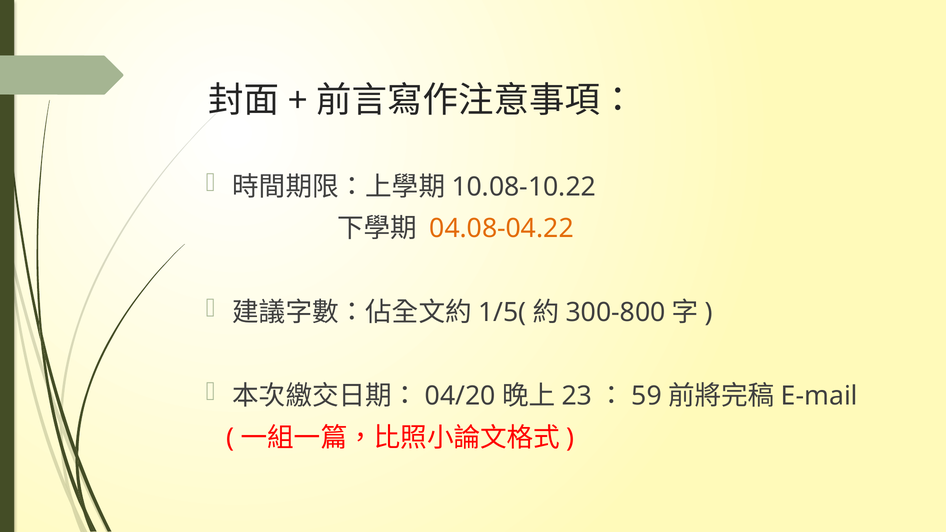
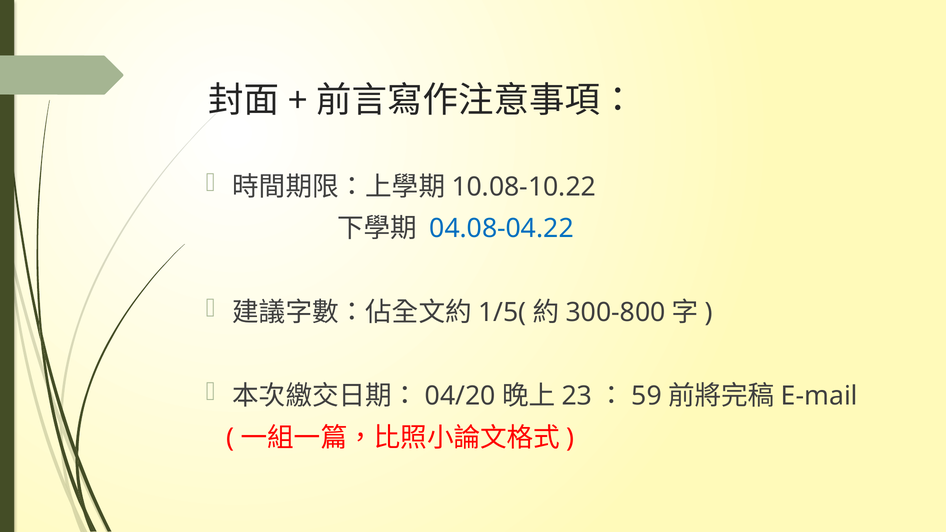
04.08-04.22 colour: orange -> blue
